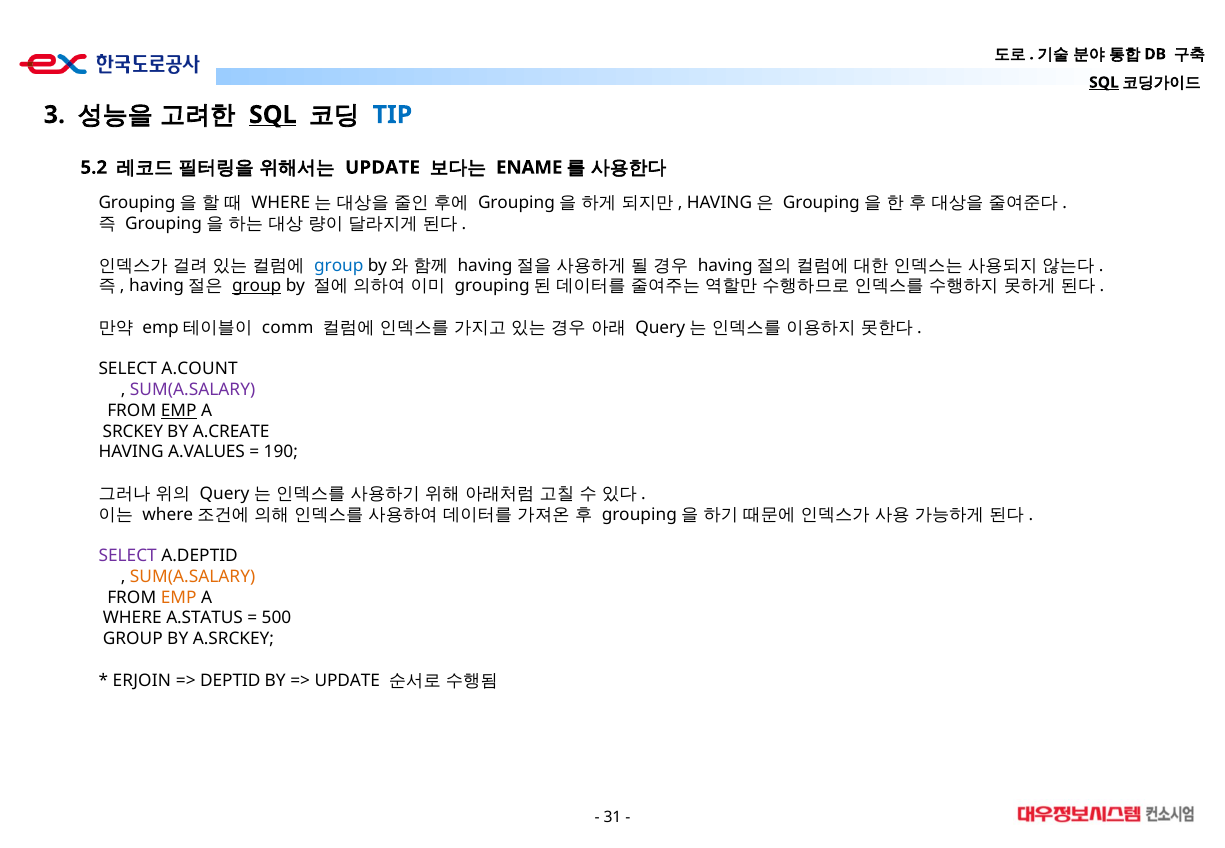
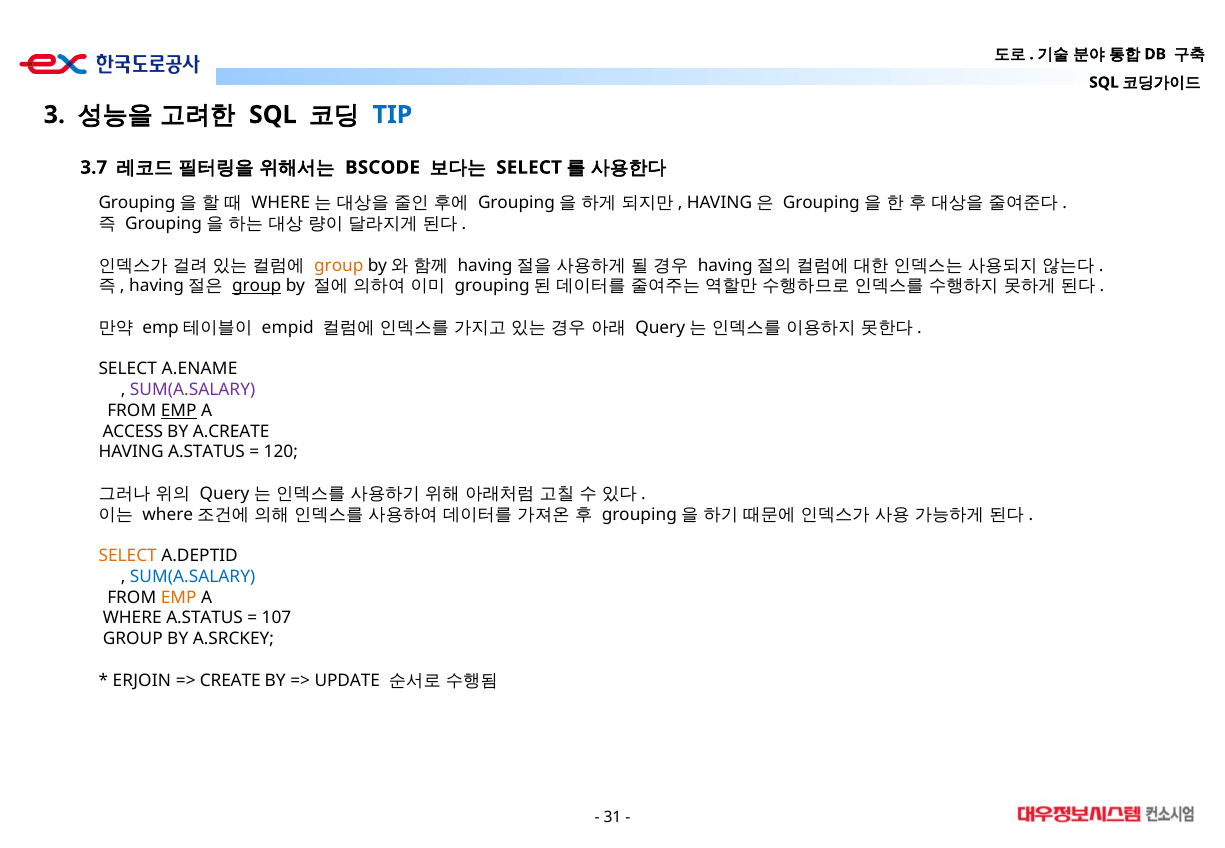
SQL at (1104, 82) underline: present -> none
SQL at (273, 115) underline: present -> none
5.2: 5.2 -> 3.7
UPDATE at (383, 168): UPDATE -> BSCODE
ENAME at (529, 168): ENAME -> SELECT
group at (339, 266) colour: blue -> orange
comm: comm -> empid
A.COUNT: A.COUNT -> A.ENAME
SRCKEY: SRCKEY -> ACCESS
HAVING A.VALUES: A.VALUES -> A.STATUS
190: 190 -> 120
SELECT at (128, 556) colour: purple -> orange
SUM(A.SALARY at (193, 577) colour: orange -> blue
500: 500 -> 107
DEPTID: DEPTID -> CREATE
